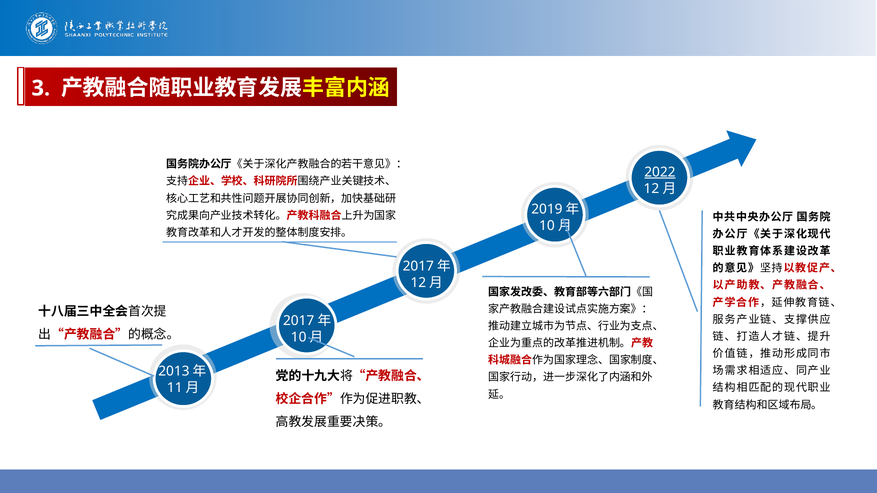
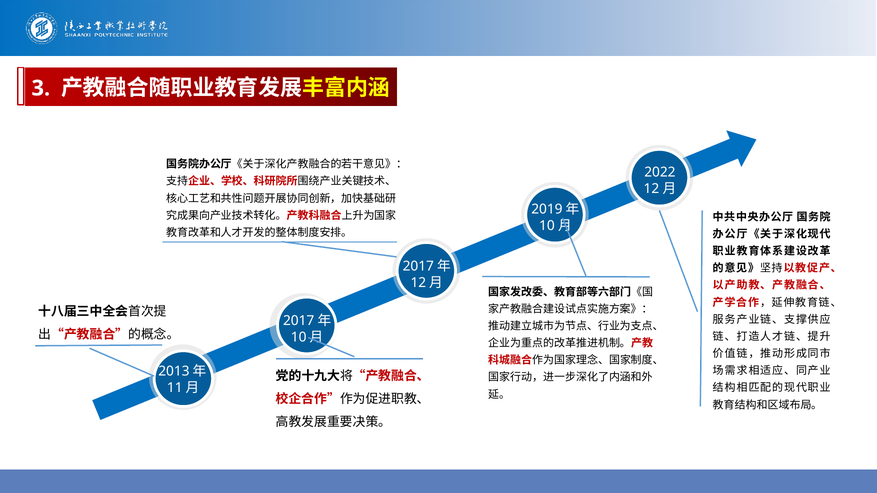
2022 underline: present -> none
